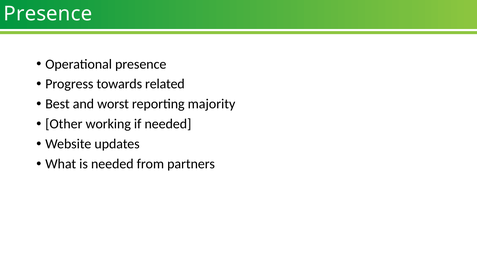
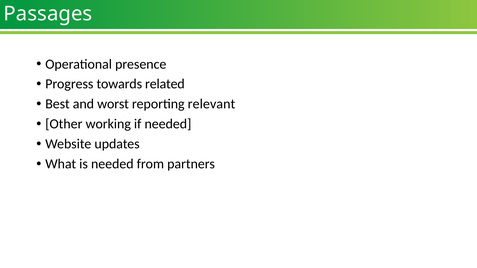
Presence at (48, 14): Presence -> Passages
majority: majority -> relevant
